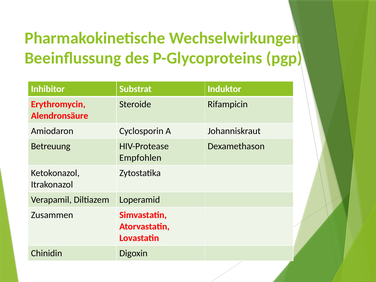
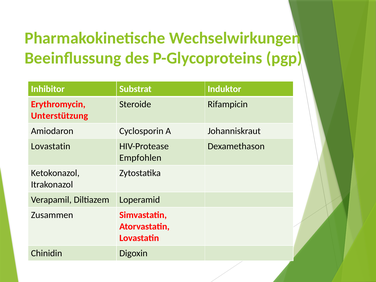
Alendronsäure: Alendronsäure -> Unterstützung
Betreuung at (51, 146): Betreuung -> Lovastatin
